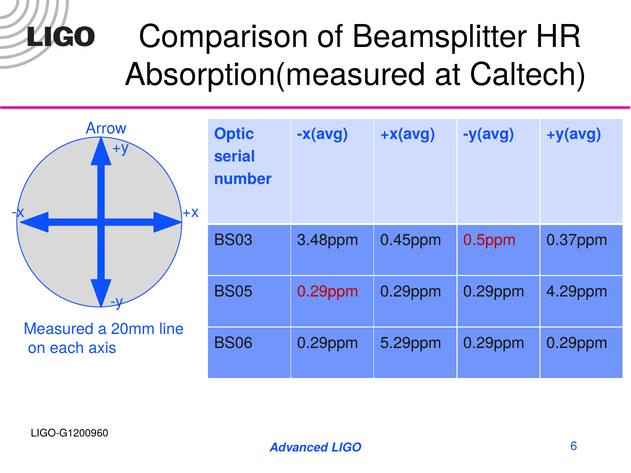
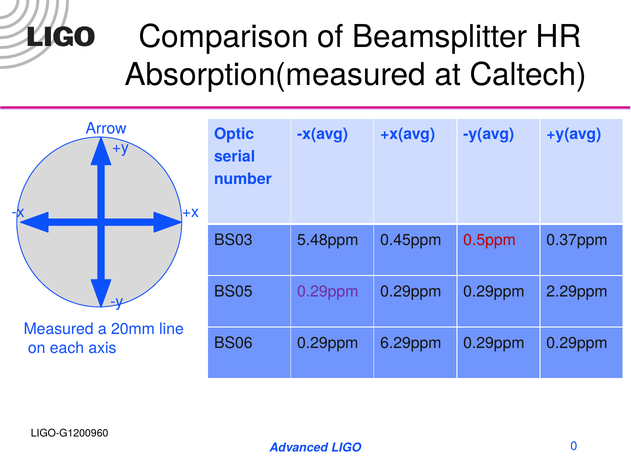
3.48ppm: 3.48ppm -> 5.48ppm
0.29ppm at (328, 292) colour: red -> purple
4.29ppm: 4.29ppm -> 2.29ppm
5.29ppm: 5.29ppm -> 6.29ppm
6: 6 -> 0
